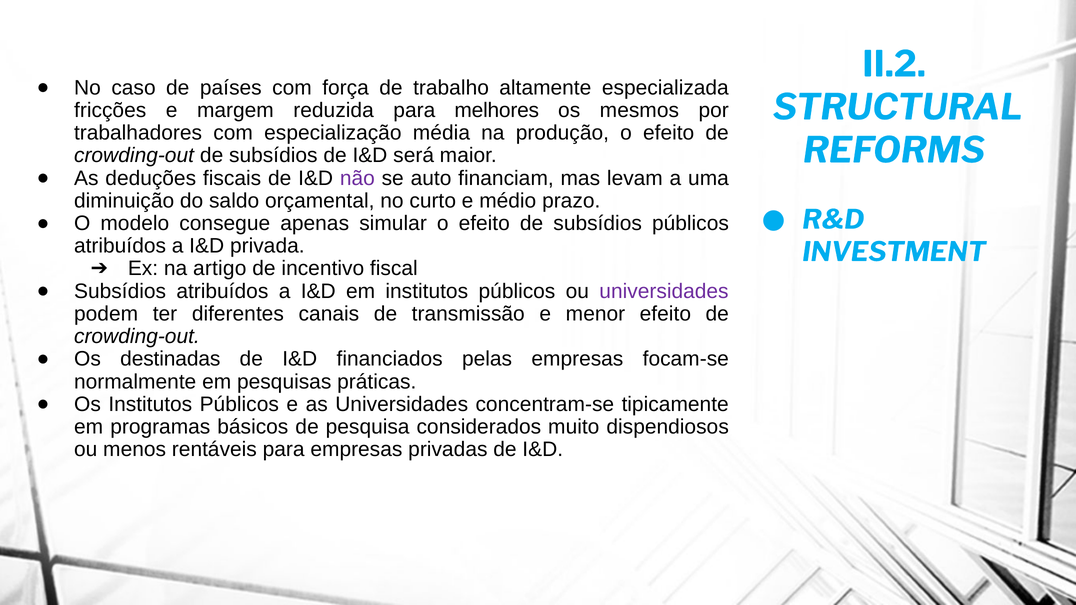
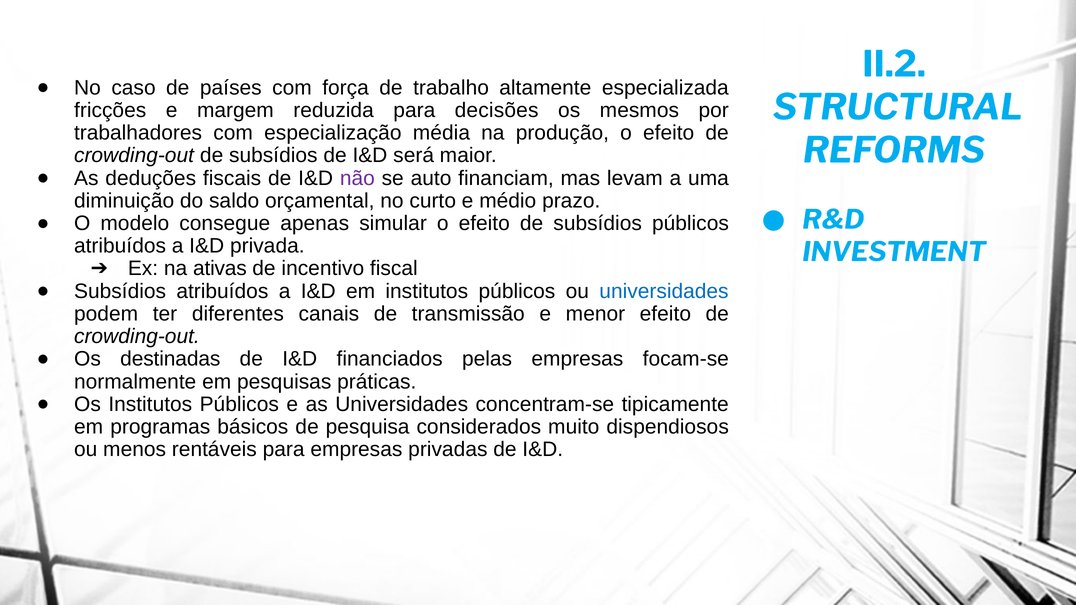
melhores: melhores -> decisões
artigo: artigo -> ativas
universidades at (664, 291) colour: purple -> blue
